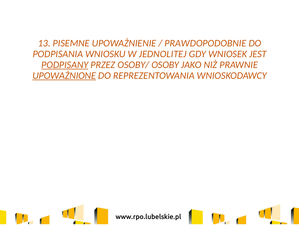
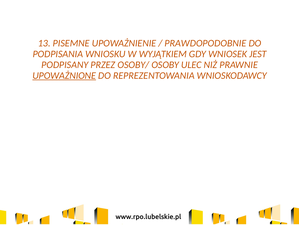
JEDNOLITEJ: JEDNOLITEJ -> WYJĄTKIEM
PODPISANY underline: present -> none
JAKO: JAKO -> ULEC
